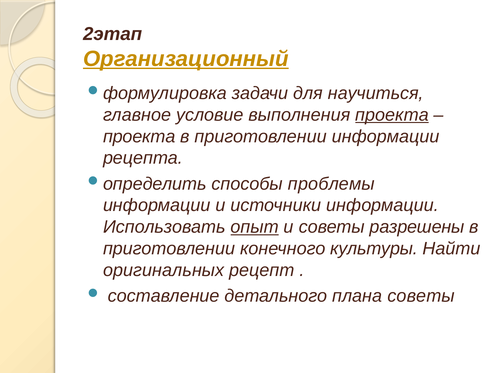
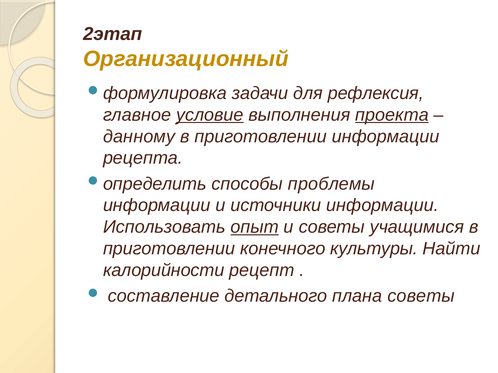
Организационный underline: present -> none
научиться: научиться -> рефлексия
условие underline: none -> present
проекта at (139, 137): проекта -> данному
разрешены: разрешены -> учащимися
оригинальных: оригинальных -> калорийности
